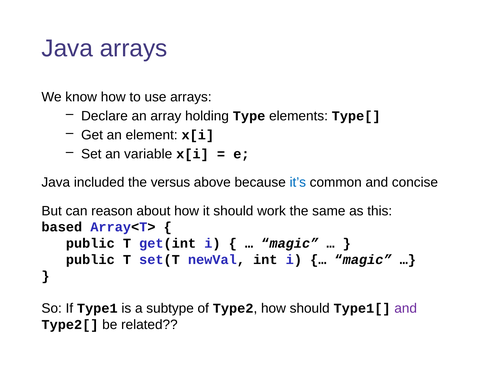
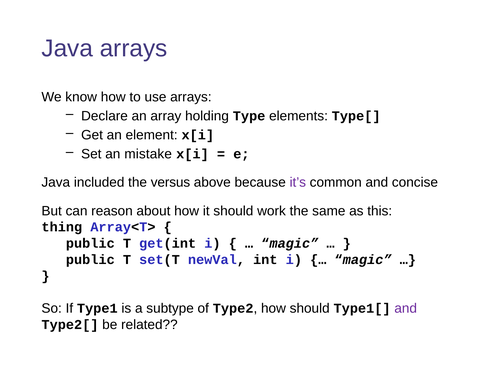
variable: variable -> mistake
it’s colour: blue -> purple
based: based -> thing
